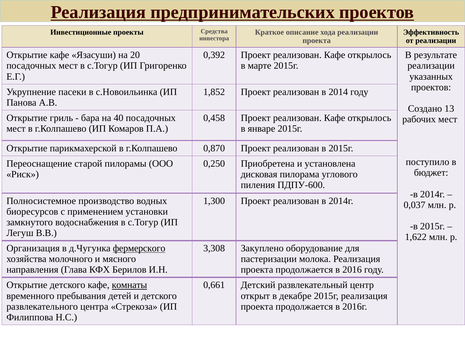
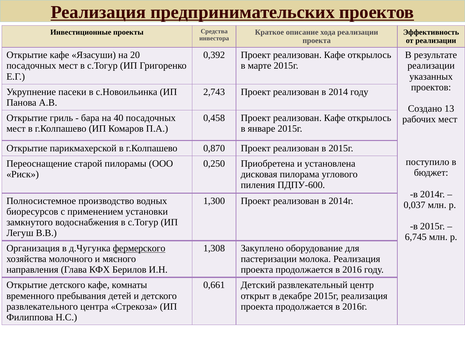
1,852: 1,852 -> 2,743
1,622: 1,622 -> 6,745
3,308: 3,308 -> 1,308
комнаты underline: present -> none
